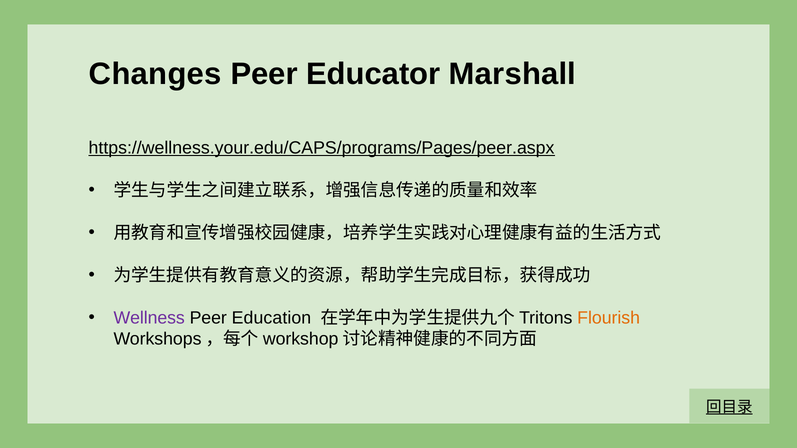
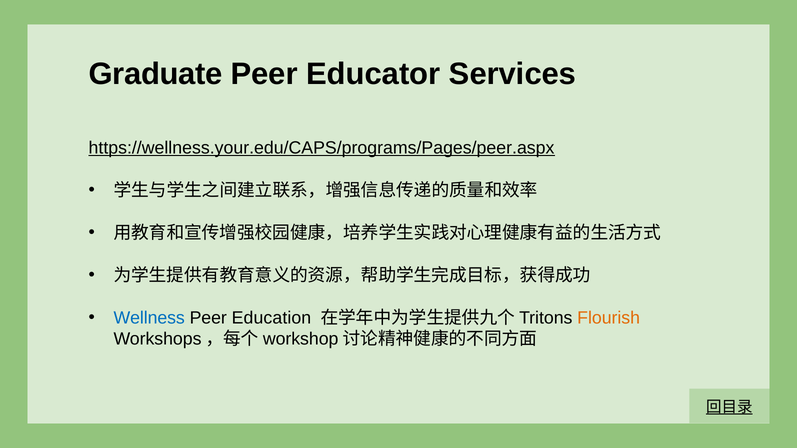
Changes: Changes -> Graduate
Marshall: Marshall -> Services
Wellness colour: purple -> blue
